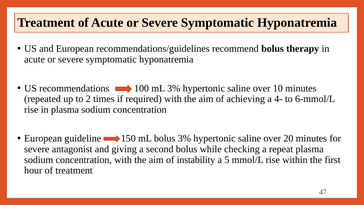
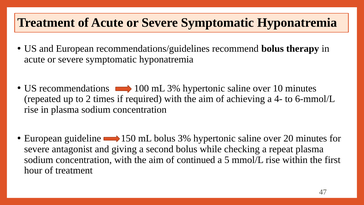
instability: instability -> continued
